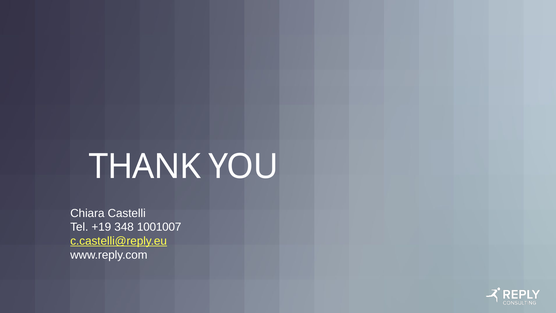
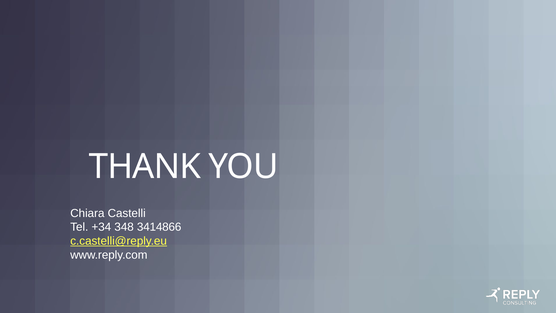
+19: +19 -> +34
1001007: 1001007 -> 3414866
